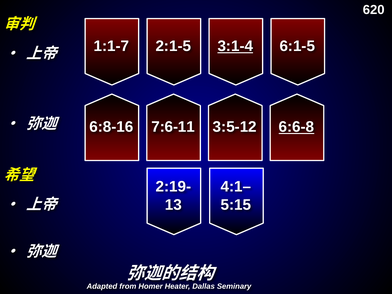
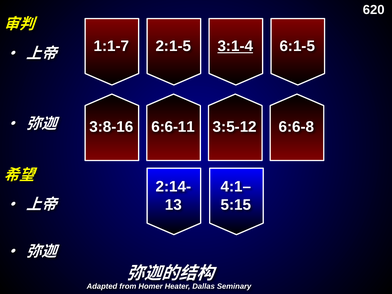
6:8-16: 6:8-16 -> 3:8-16
7:6-11: 7:6-11 -> 6:6-11
6:6-8 underline: present -> none
2:19-: 2:19- -> 2:14-
